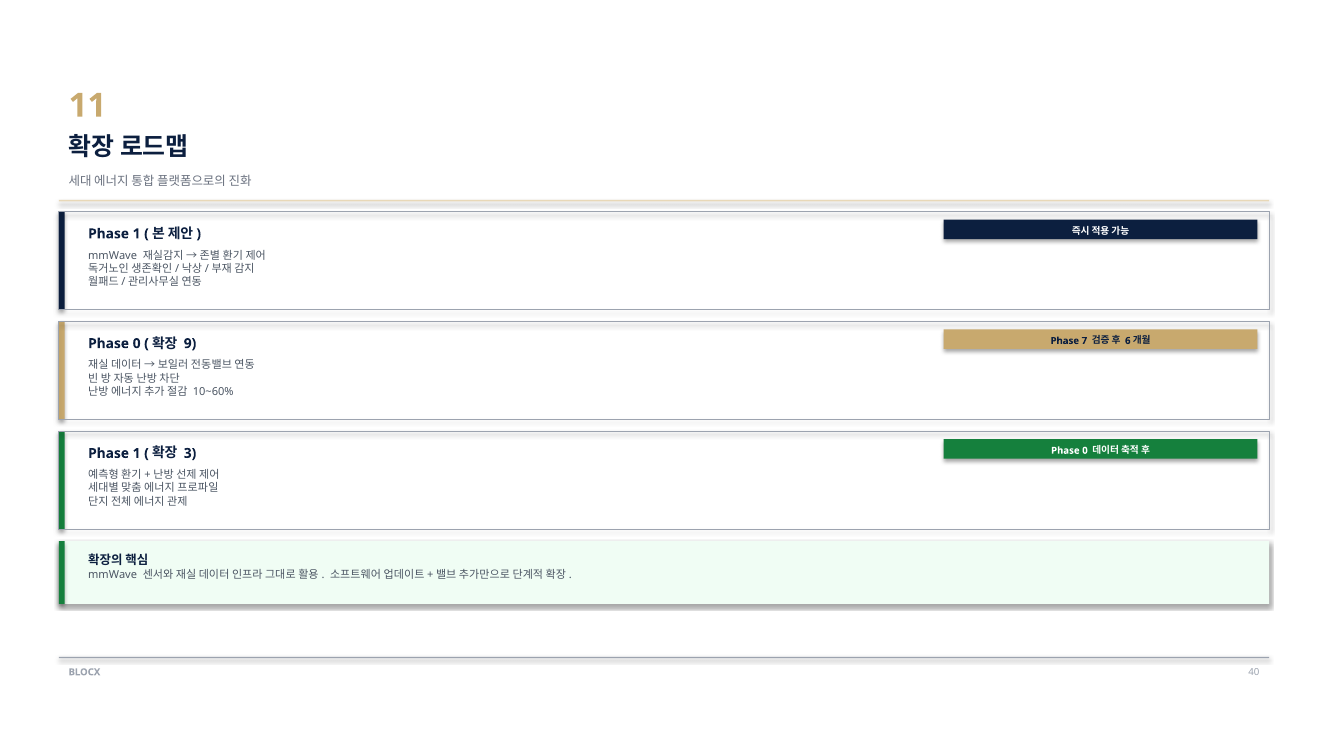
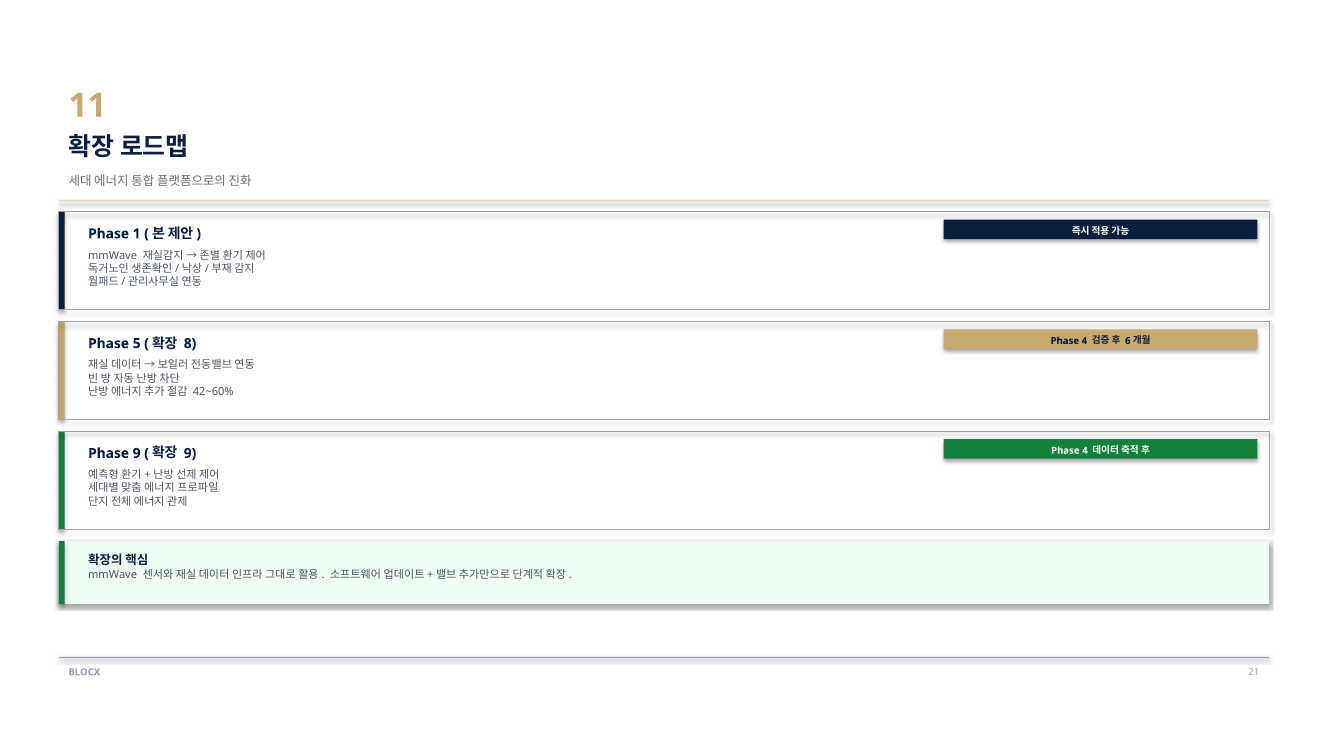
7 at (1084, 341): 7 -> 4
0 at (137, 344): 0 -> 5
9: 9 -> 8
10~60%: 10~60% -> 42~60%
0 at (1085, 451): 0 -> 4
1 at (137, 453): 1 -> 9
3 at (190, 453): 3 -> 9
40: 40 -> 21
